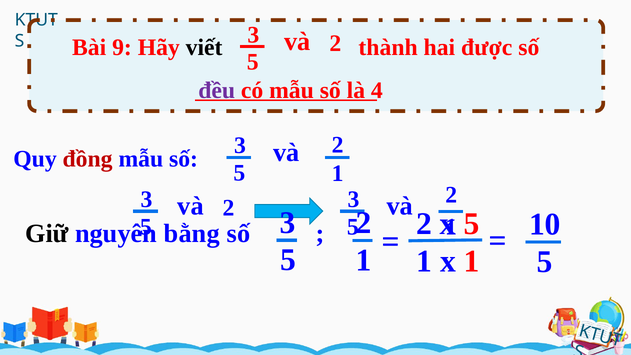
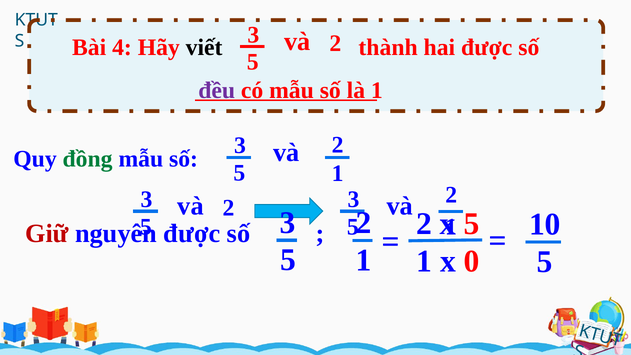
9: 9 -> 4
là 4: 4 -> 1
đồng colour: red -> green
Giữ colour: black -> red
bằng at (192, 234): bằng -> được
x 1: 1 -> 0
